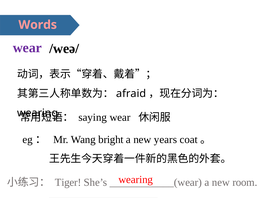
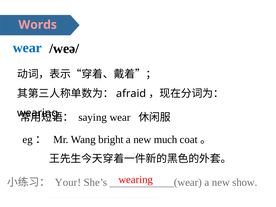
wear at (27, 48) colour: purple -> blue
years: years -> much
Tiger: Tiger -> Your
room: room -> show
